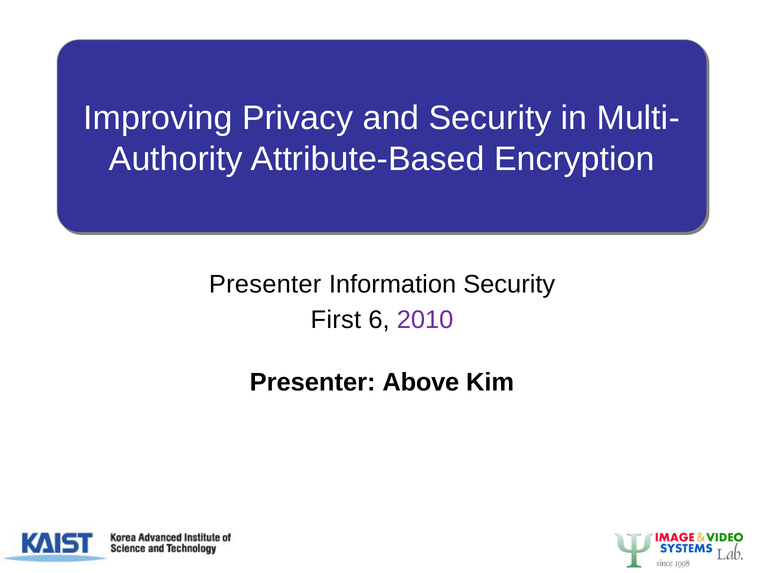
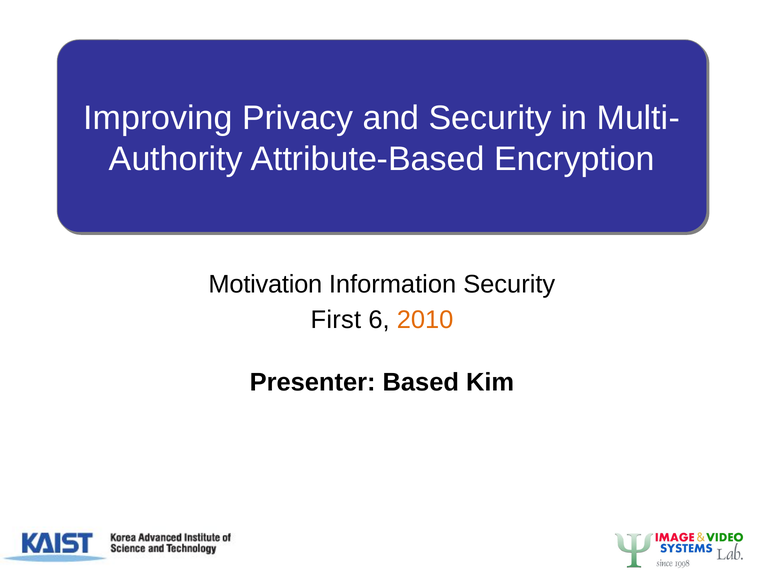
Presenter at (265, 284): Presenter -> Motivation
2010 colour: purple -> orange
Above: Above -> Based
